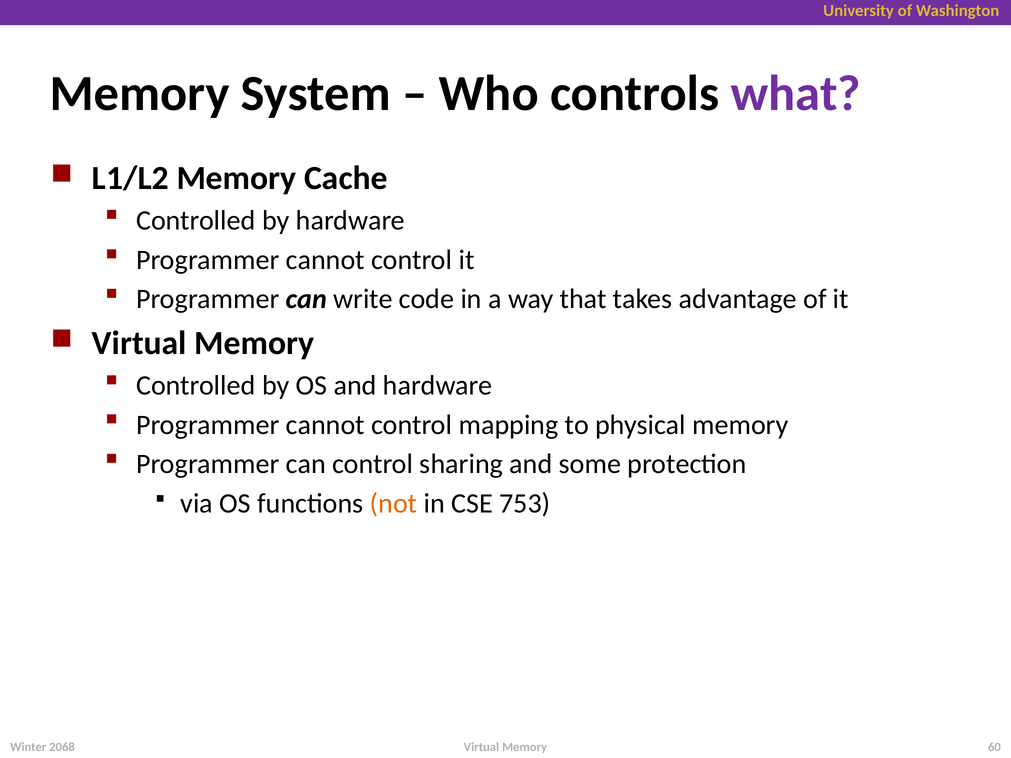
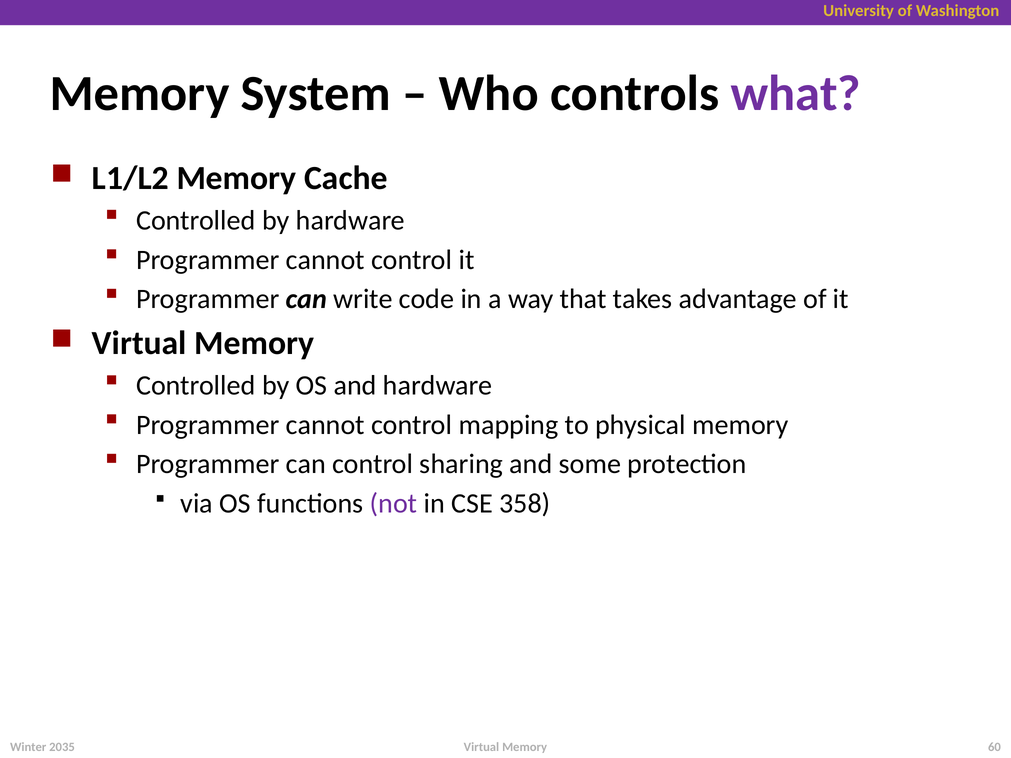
not colour: orange -> purple
753: 753 -> 358
2068: 2068 -> 2035
